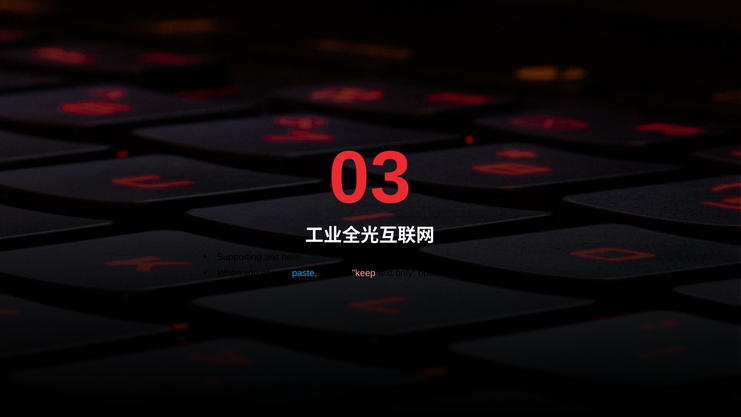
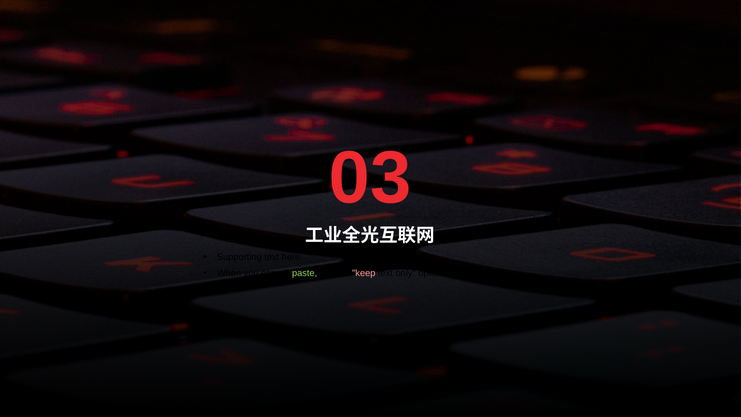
paste colour: light blue -> light green
